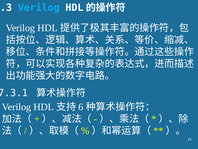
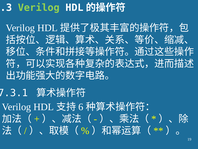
Verilog at (39, 8) colour: light blue -> light green
